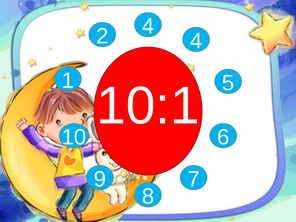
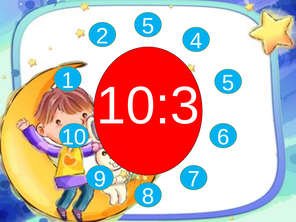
2 4: 4 -> 5
10:1: 10:1 -> 10:3
